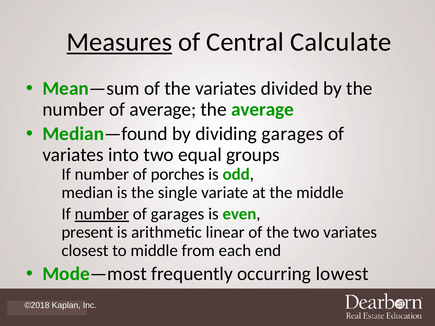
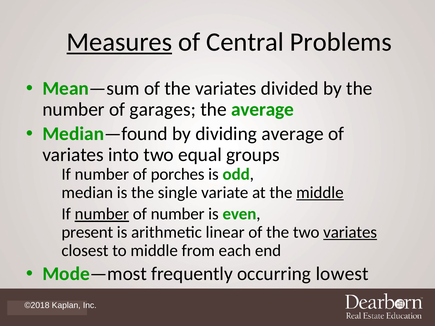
Calculate: Calculate -> Problems
of average: average -> garages
dividing garages: garages -> average
middle at (320, 193) underline: none -> present
of garages: garages -> number
variates at (350, 232) underline: none -> present
